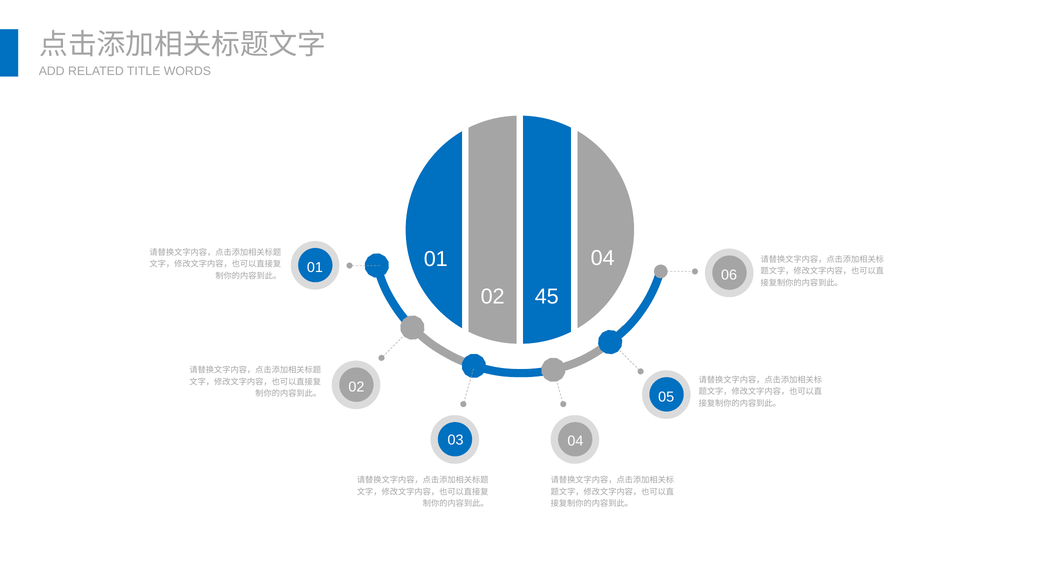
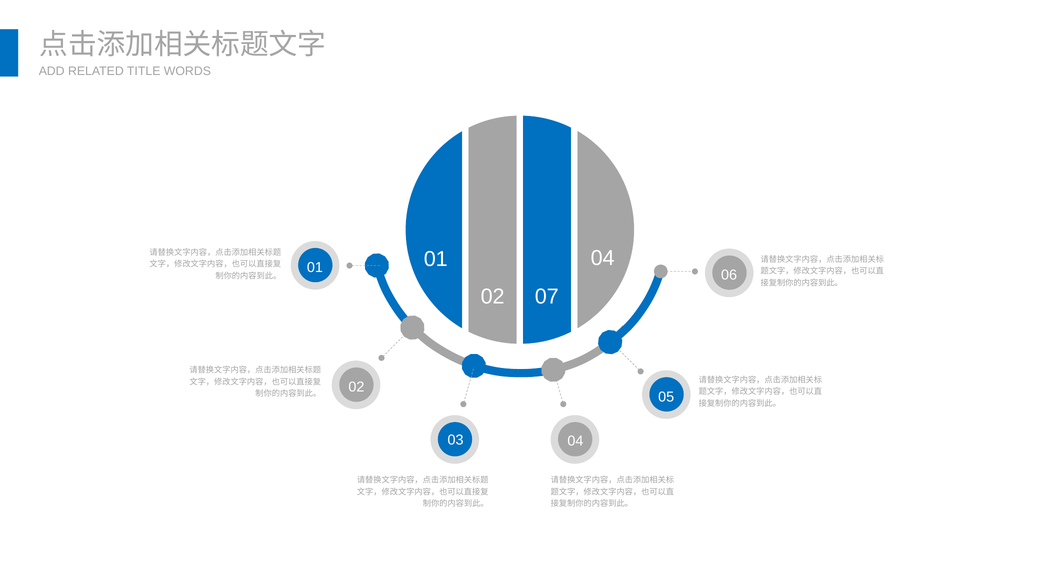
45: 45 -> 07
